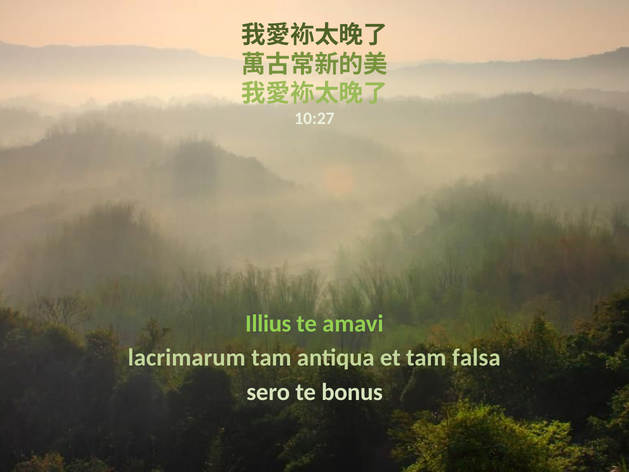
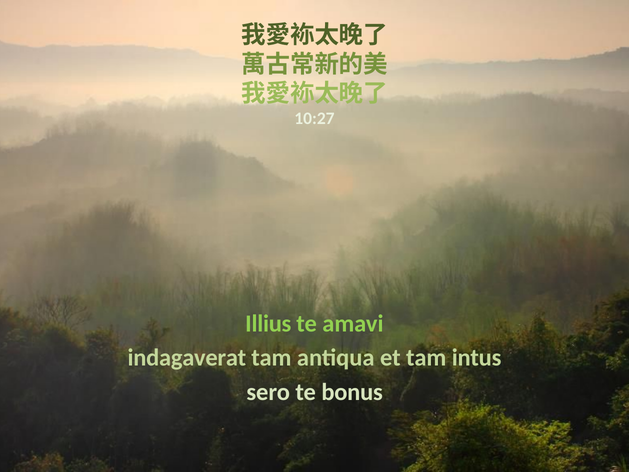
lacrimarum: lacrimarum -> indagaverat
falsa: falsa -> intus
